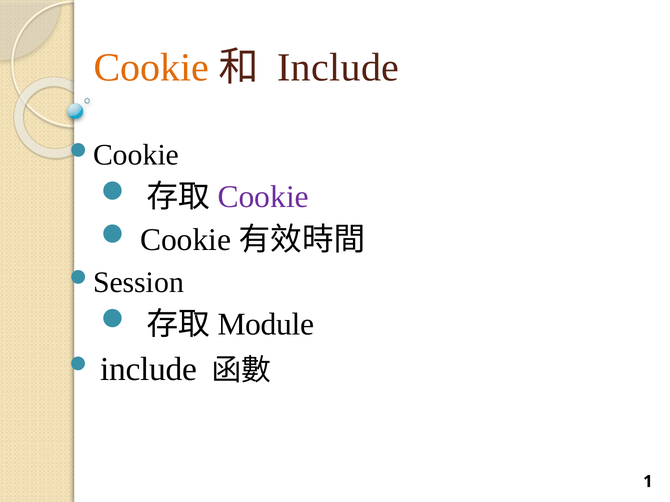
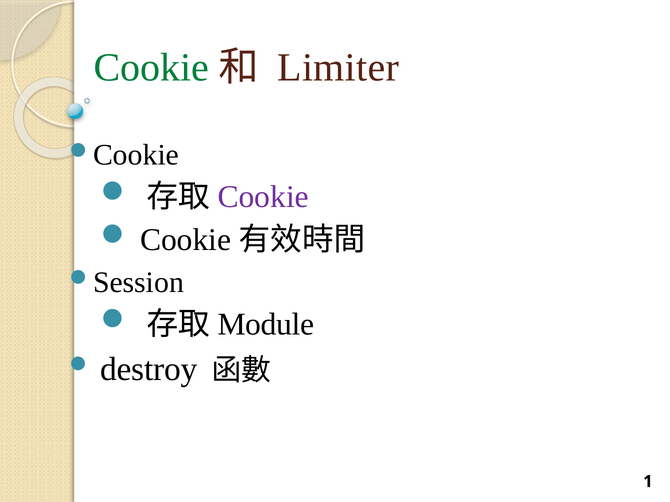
Cookie at (151, 67) colour: orange -> green
Include at (338, 67): Include -> Limiter
include at (149, 369): include -> destroy
